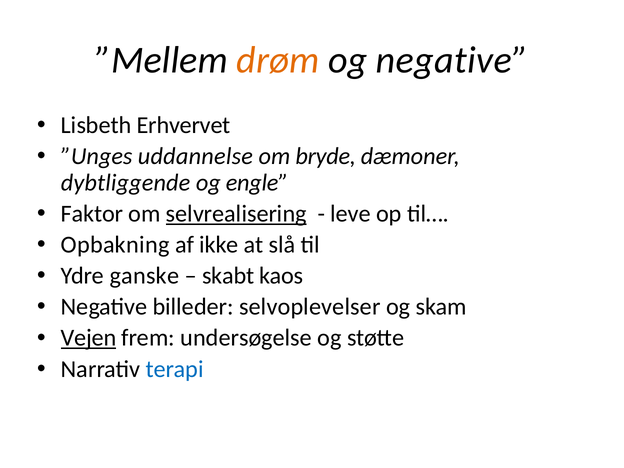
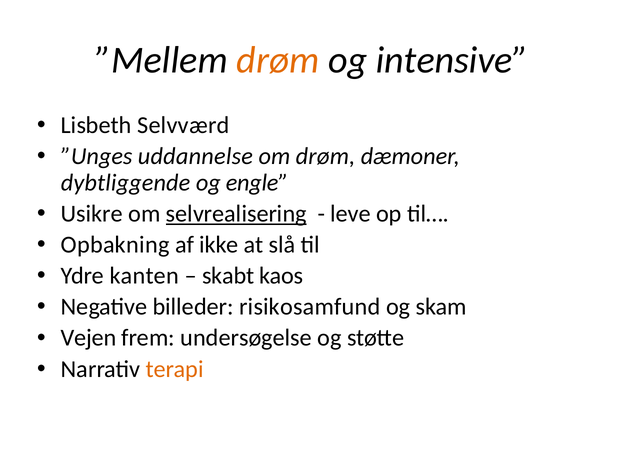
og negative: negative -> intensive
Erhvervet: Erhvervet -> Selvværd
om bryde: bryde -> drøm
Faktor: Faktor -> Usikre
ganske: ganske -> kanten
selvoplevelser: selvoplevelser -> risikosamfund
Vejen underline: present -> none
terapi colour: blue -> orange
